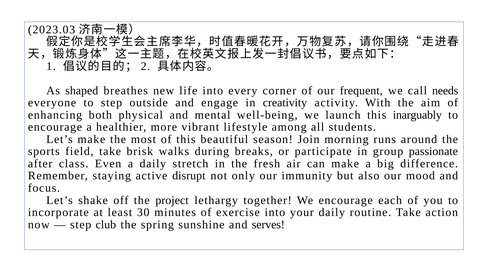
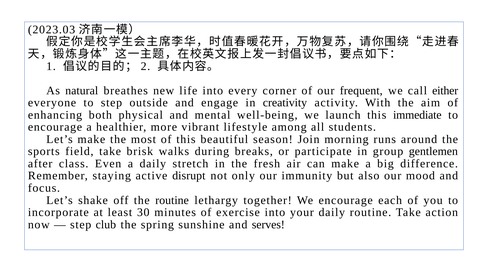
shaped: shaped -> natural
needs: needs -> either
inarguably: inarguably -> immediate
passionate: passionate -> gentlemen
the project: project -> routine
